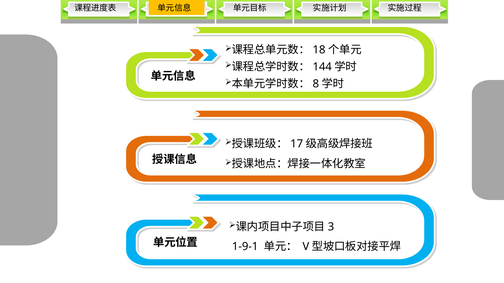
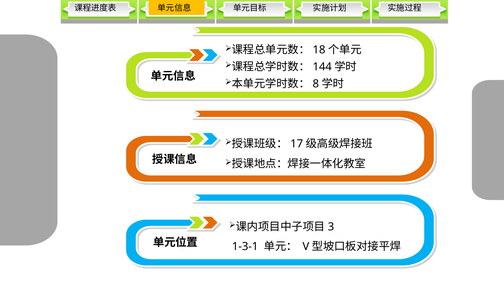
1-9-1: 1-9-1 -> 1-3-1
